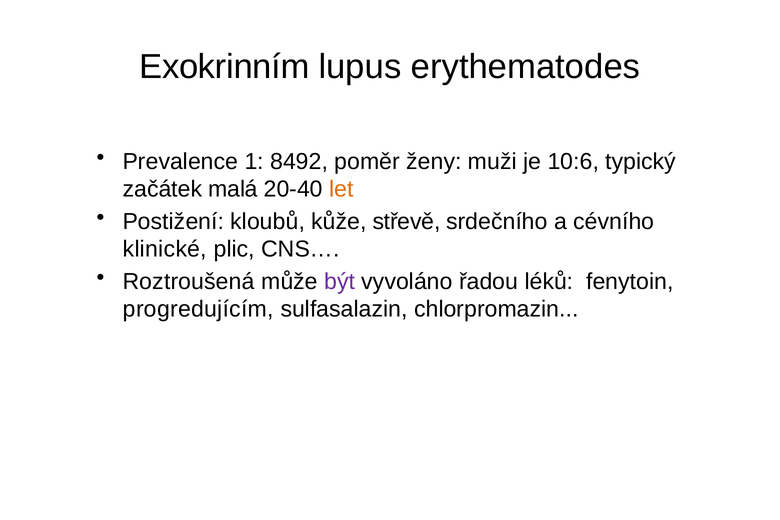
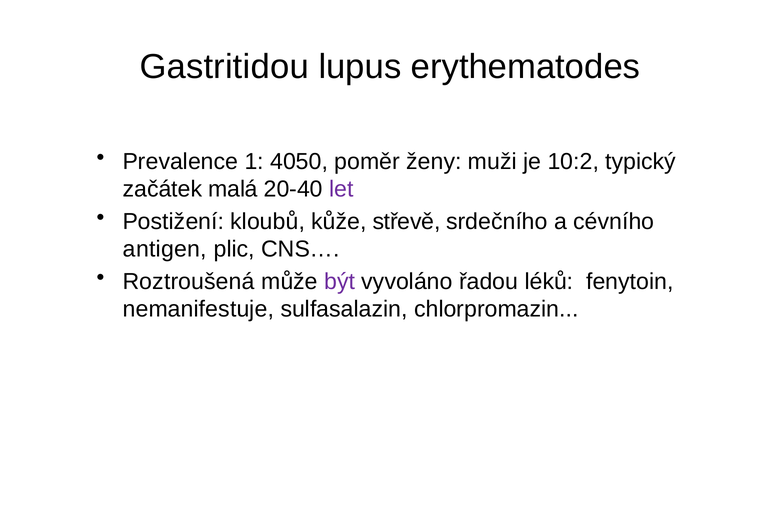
Exokrinním: Exokrinním -> Gastritidou
8492: 8492 -> 4050
10:6: 10:6 -> 10:2
let colour: orange -> purple
klinické: klinické -> antigen
progredujícím: progredujícím -> nemanifestuje
